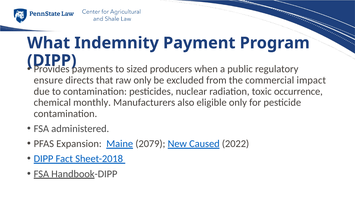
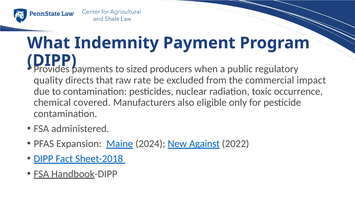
ensure: ensure -> quality
raw only: only -> rate
monthly: monthly -> covered
2079: 2079 -> 2024
Caused: Caused -> Against
